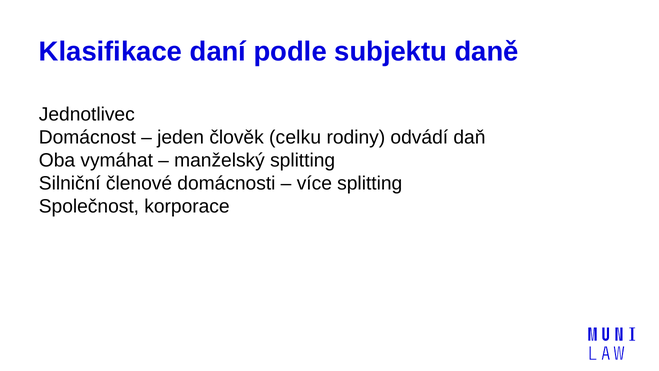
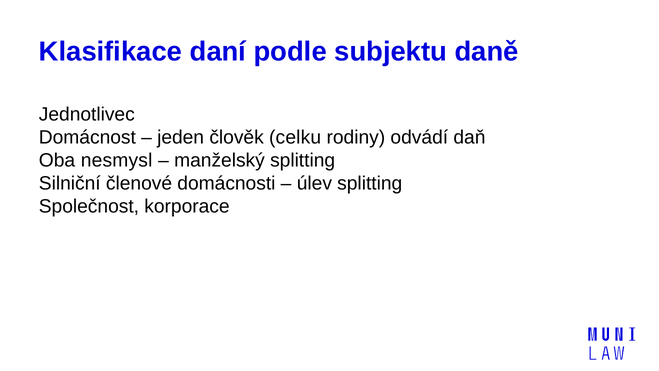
vymáhat: vymáhat -> nesmysl
více: více -> úlev
